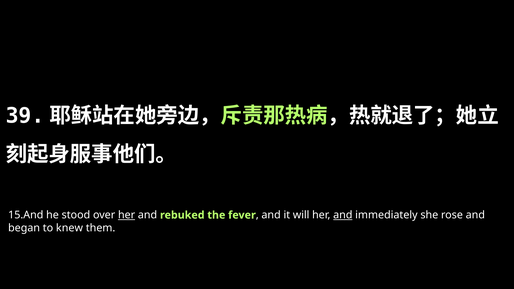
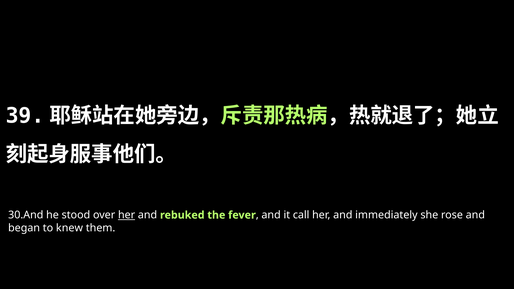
15.And: 15.And -> 30.And
will: will -> call
and at (343, 215) underline: present -> none
